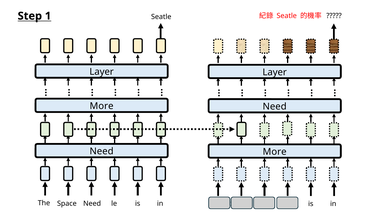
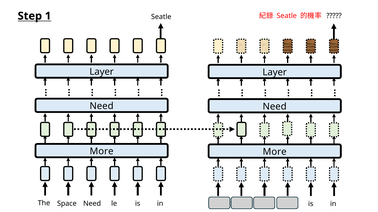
More at (102, 106): More -> Need
Need at (102, 152): Need -> More
